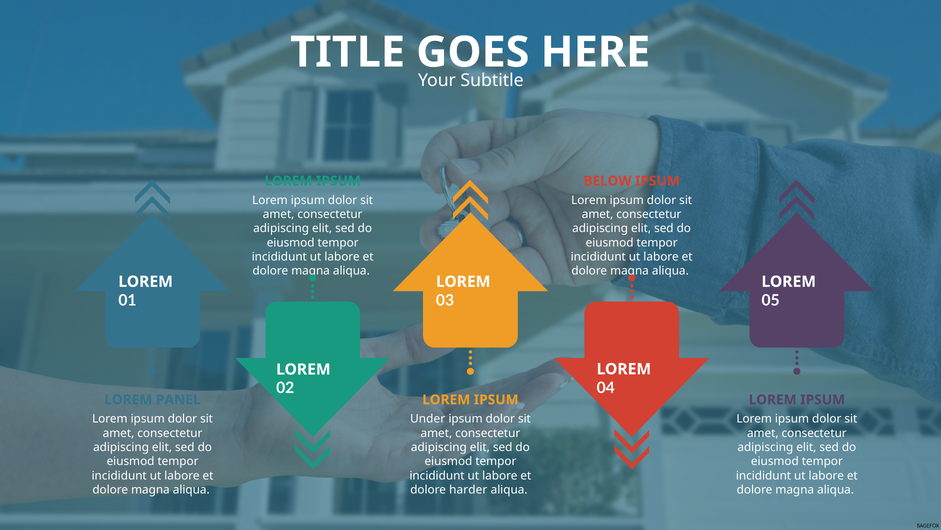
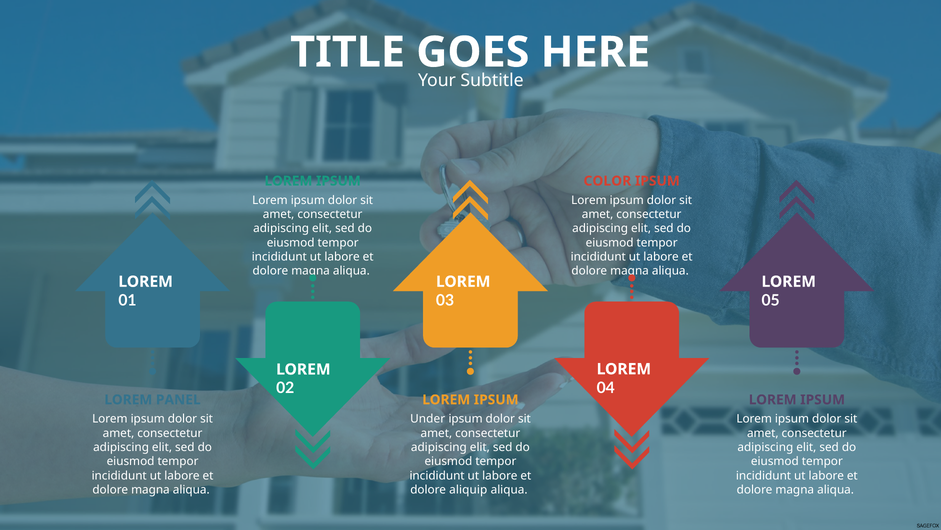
BELOW: BELOW -> COLOR
harder: harder -> aliquip
